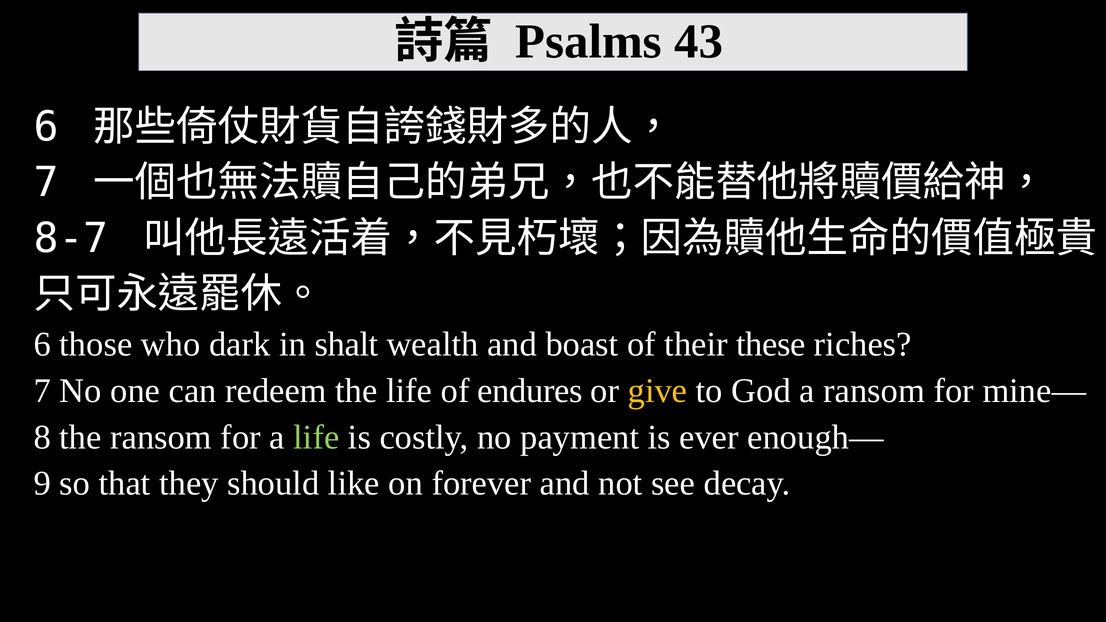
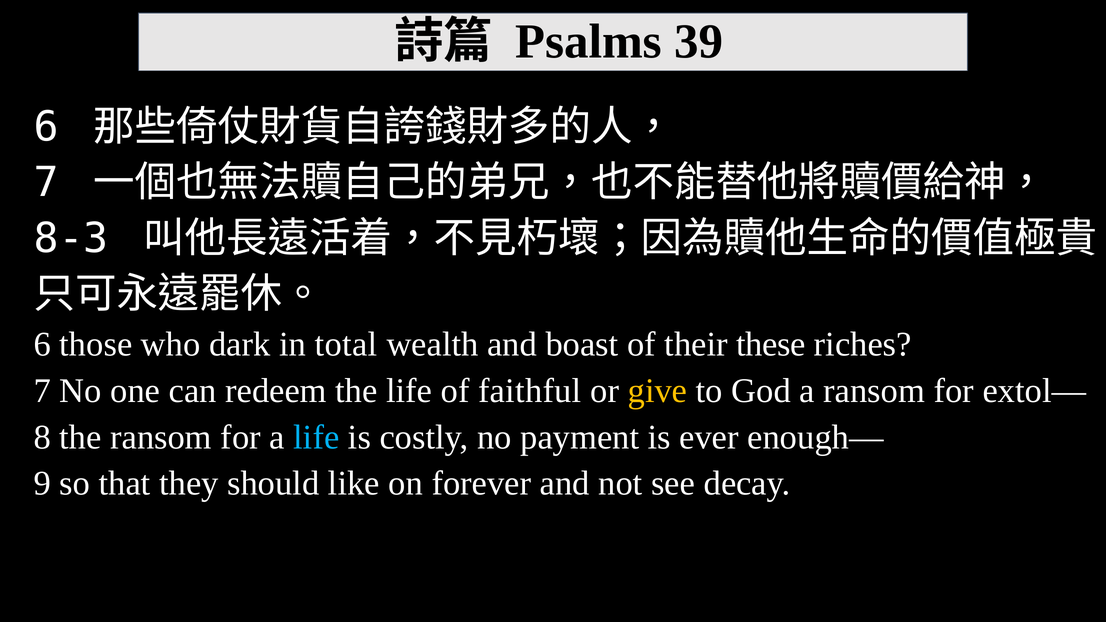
43: 43 -> 39
8-7: 8-7 -> 8-3
shalt: shalt -> total
endures: endures -> faithful
mine—: mine— -> extol—
life at (316, 437) colour: light green -> light blue
